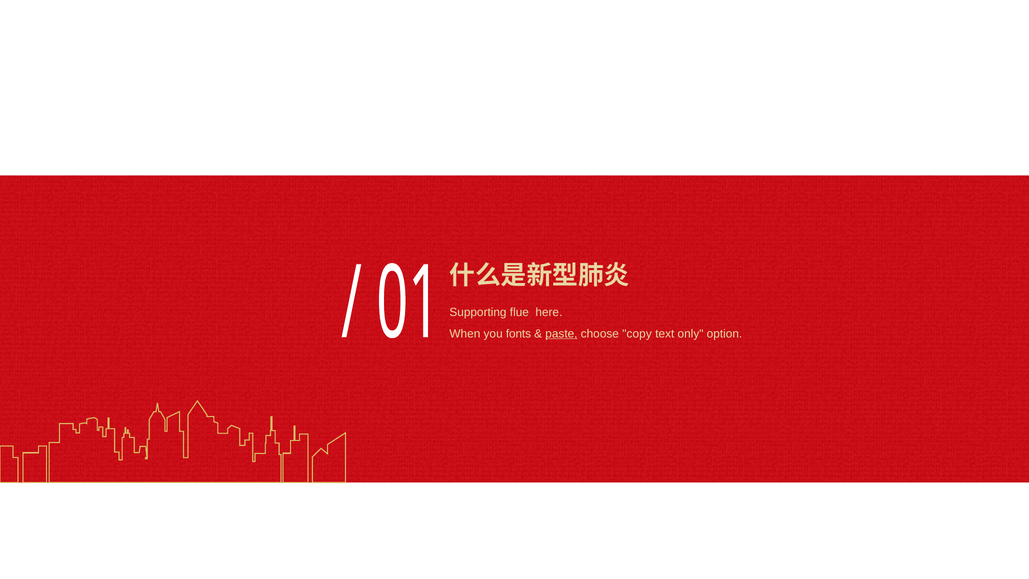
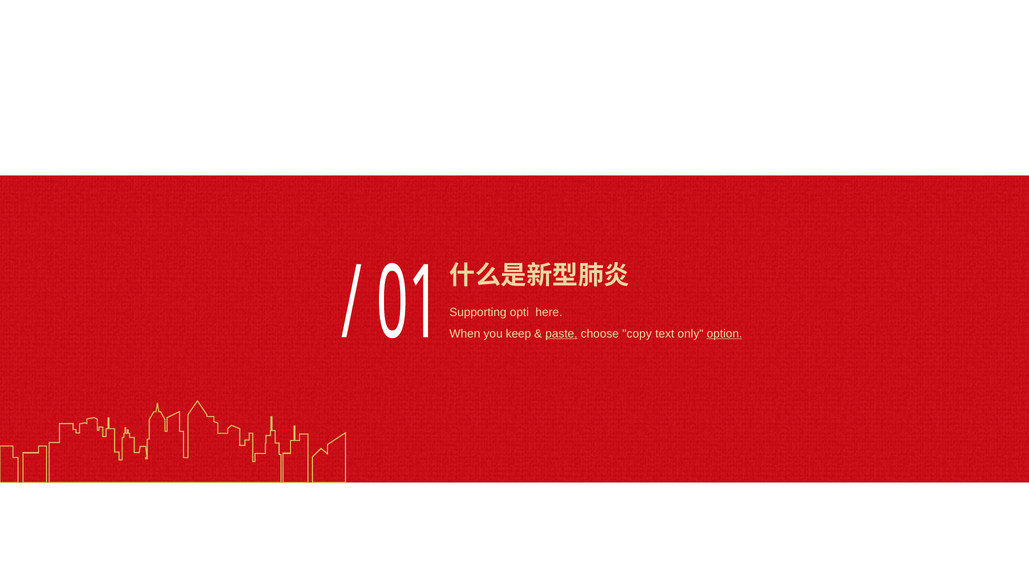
flue: flue -> opti
fonts: fonts -> keep
option underline: none -> present
